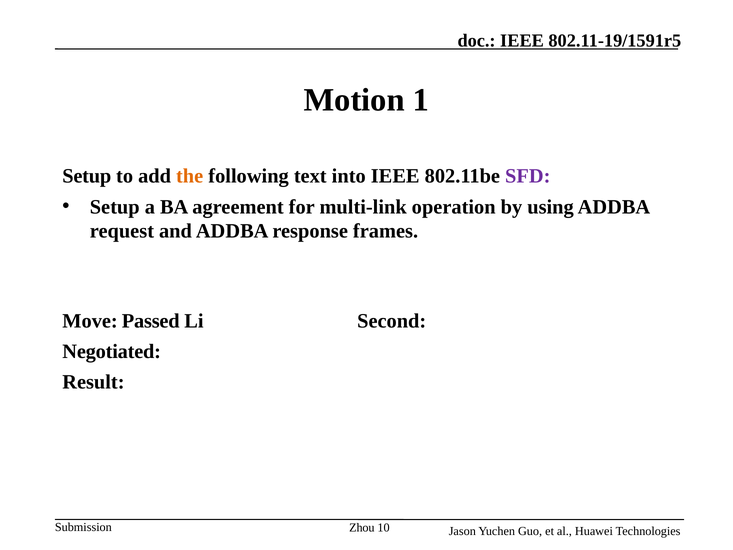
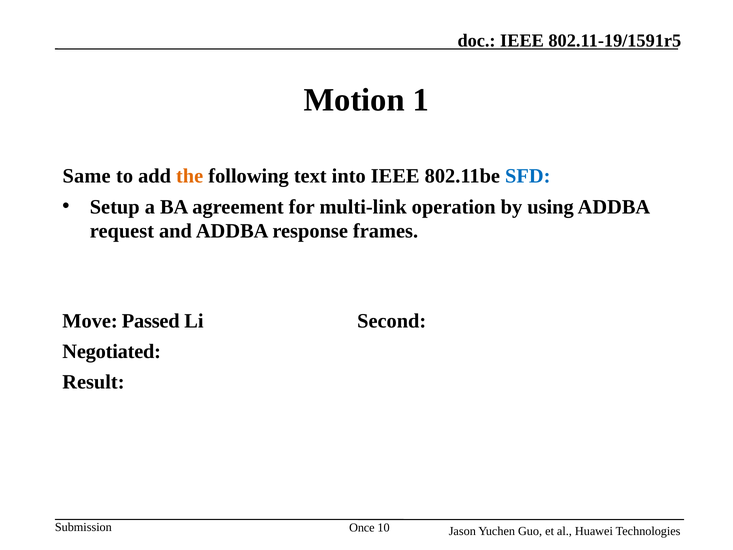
Setup at (87, 176): Setup -> Same
SFD colour: purple -> blue
Zhou: Zhou -> Once
